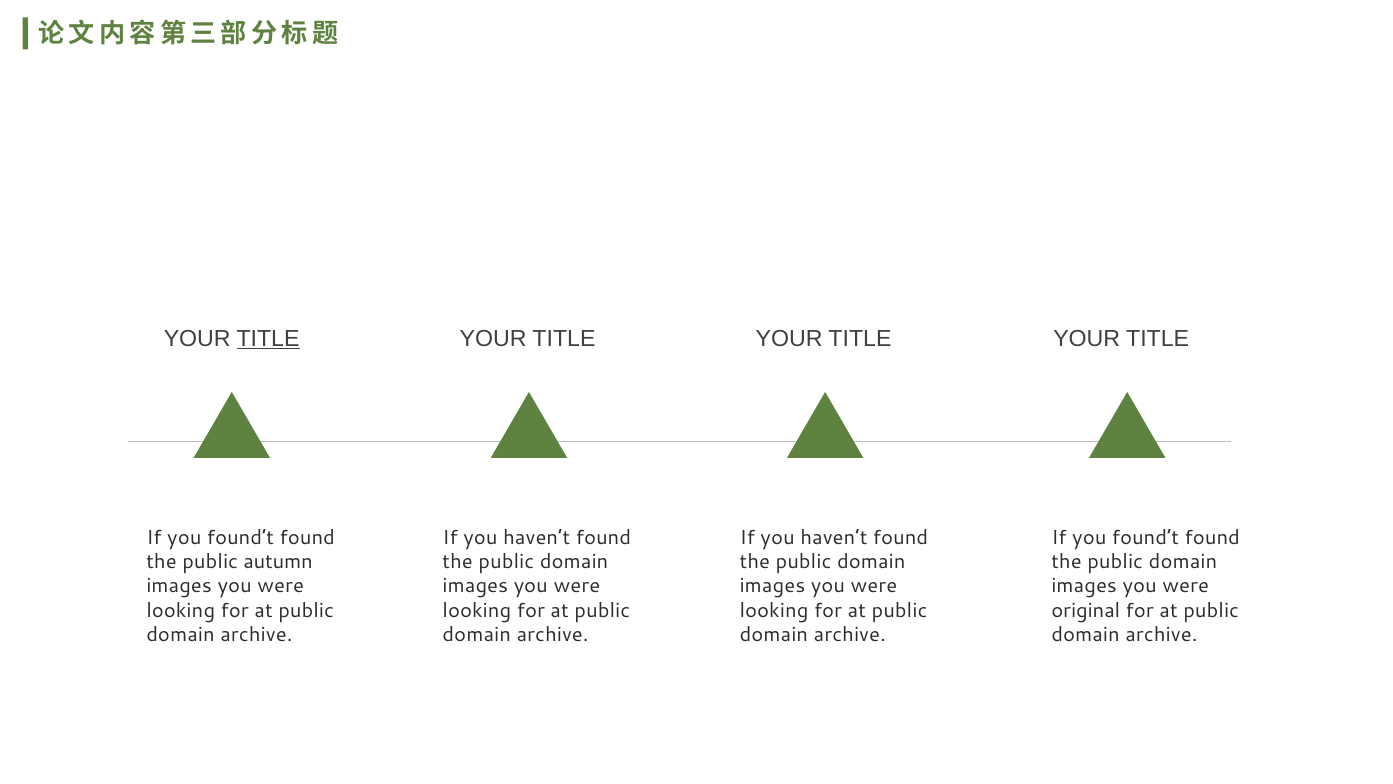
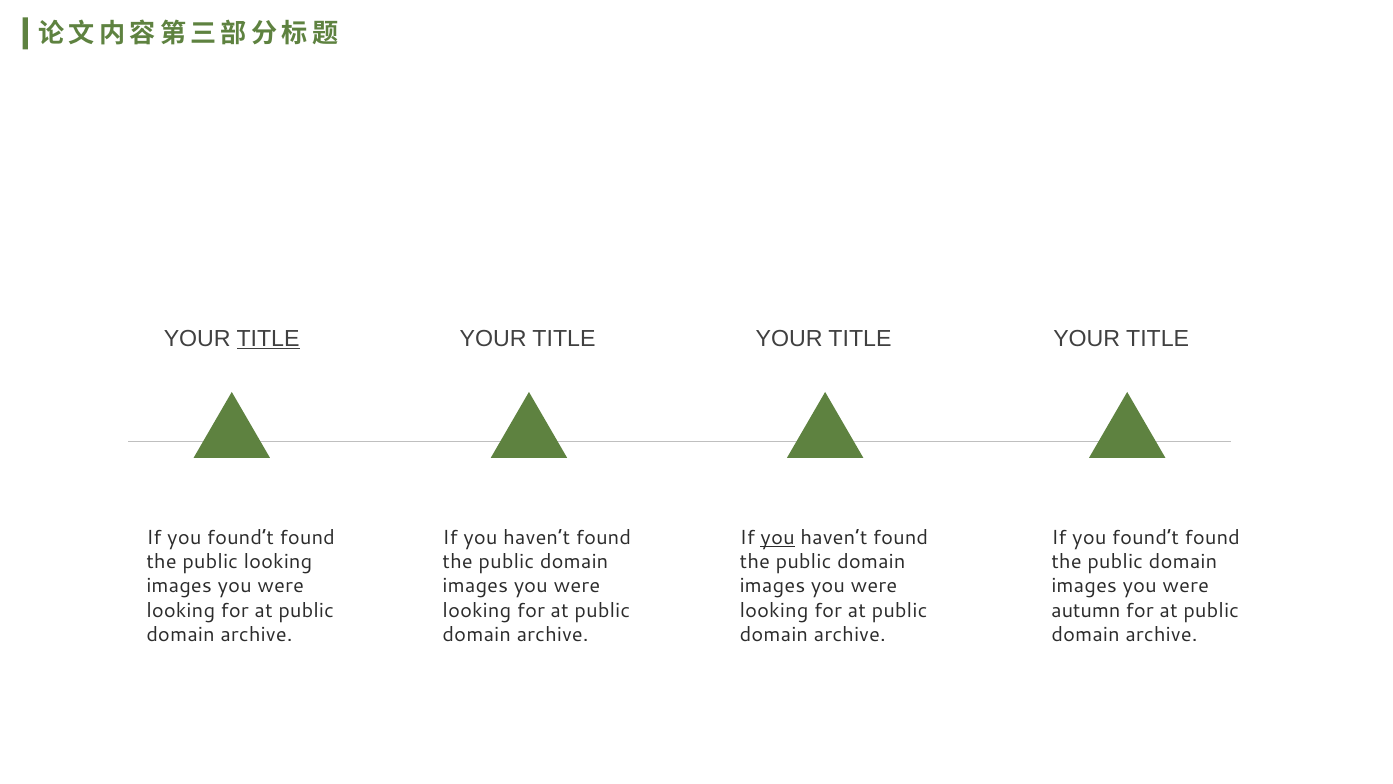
you at (778, 537) underline: none -> present
public autumn: autumn -> looking
original: original -> autumn
